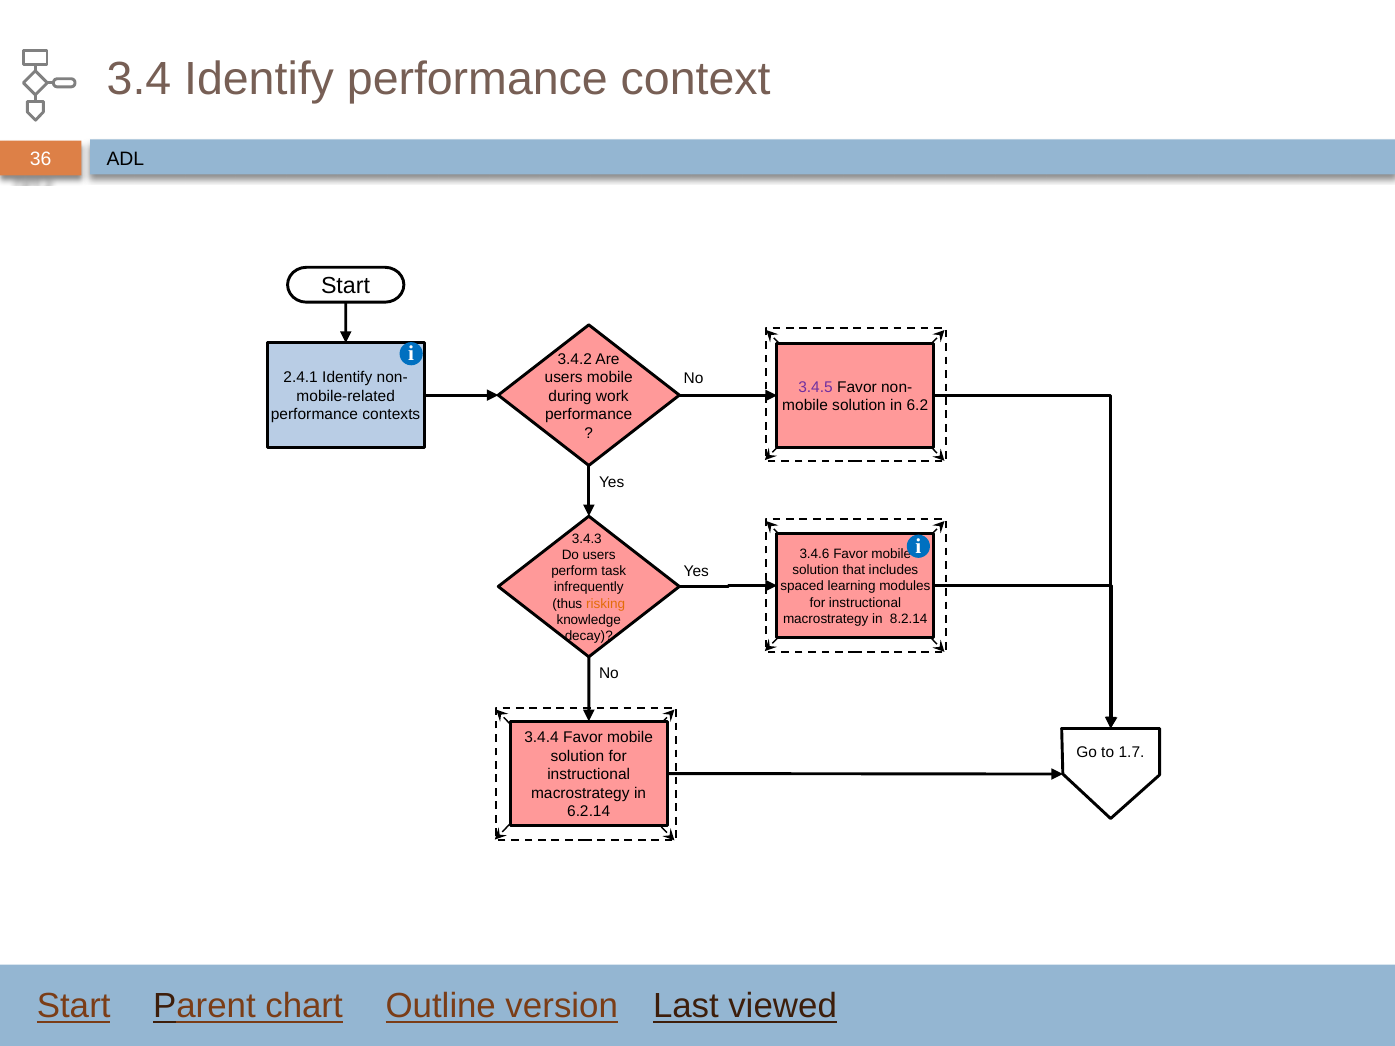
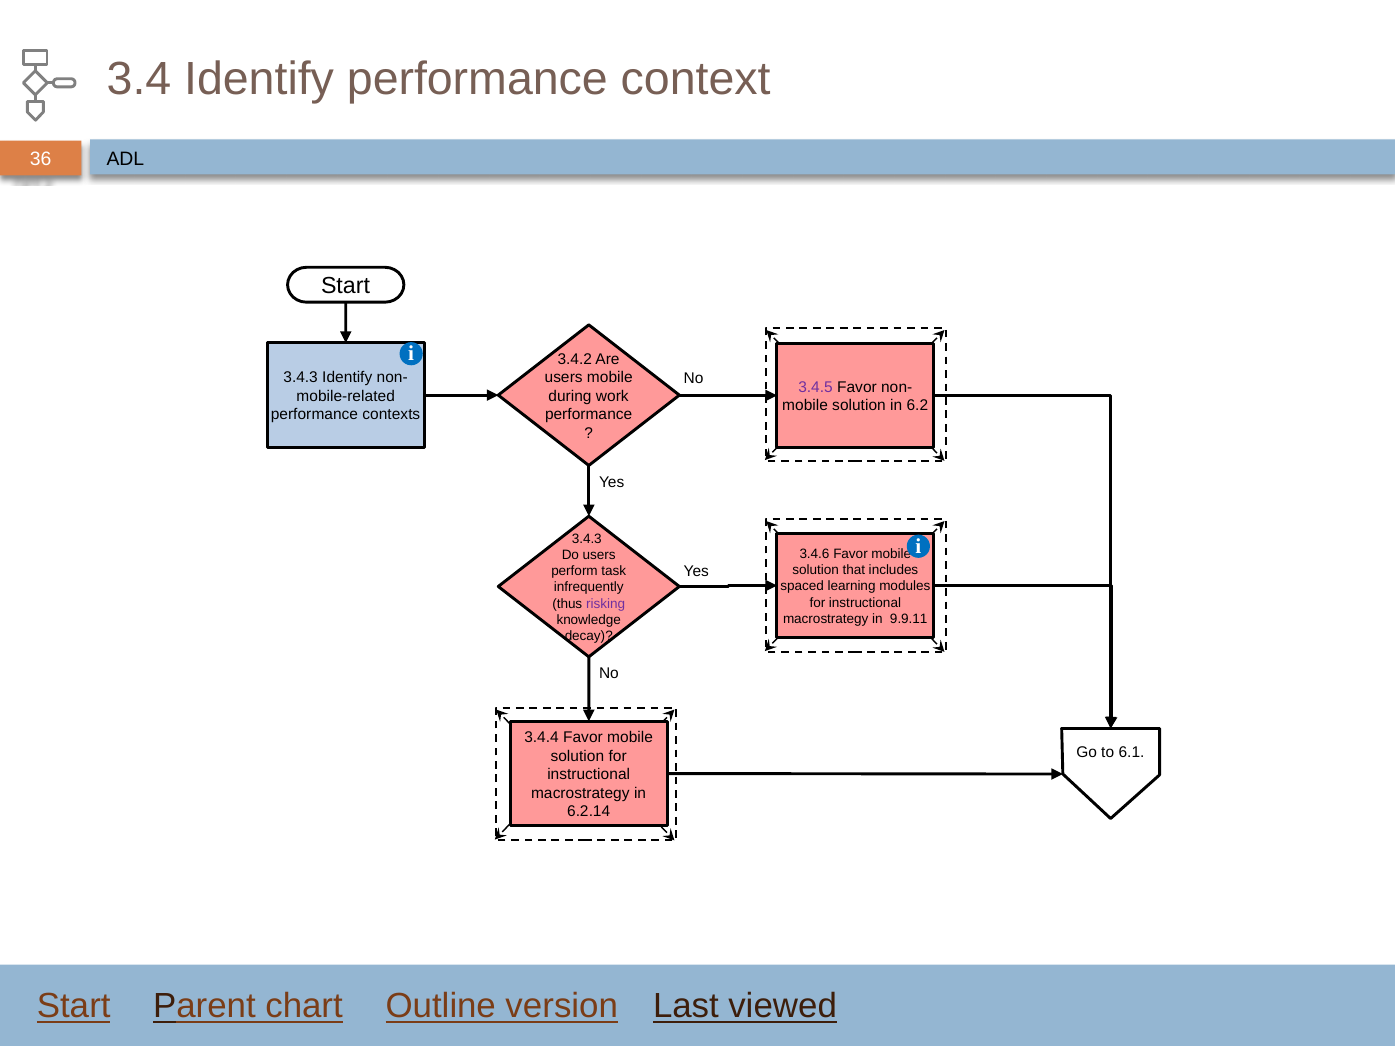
2.4.1 at (301, 378): 2.4.1 -> 3.4.3
risking colour: orange -> purple
8.2.14: 8.2.14 -> 9.9.11
1.7: 1.7 -> 6.1
